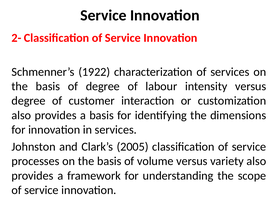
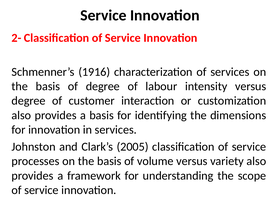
1922: 1922 -> 1916
